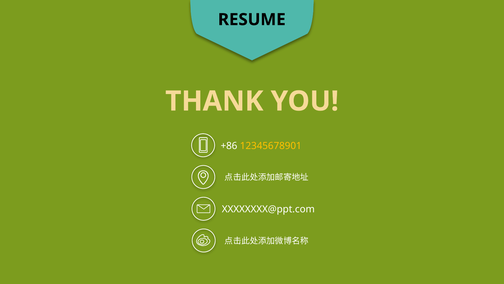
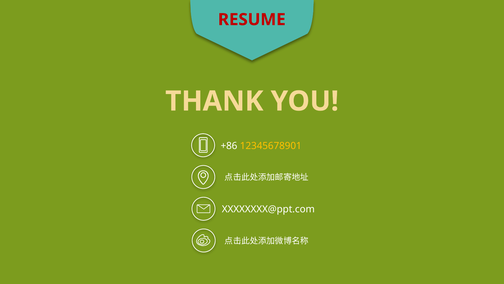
RESUME colour: black -> red
